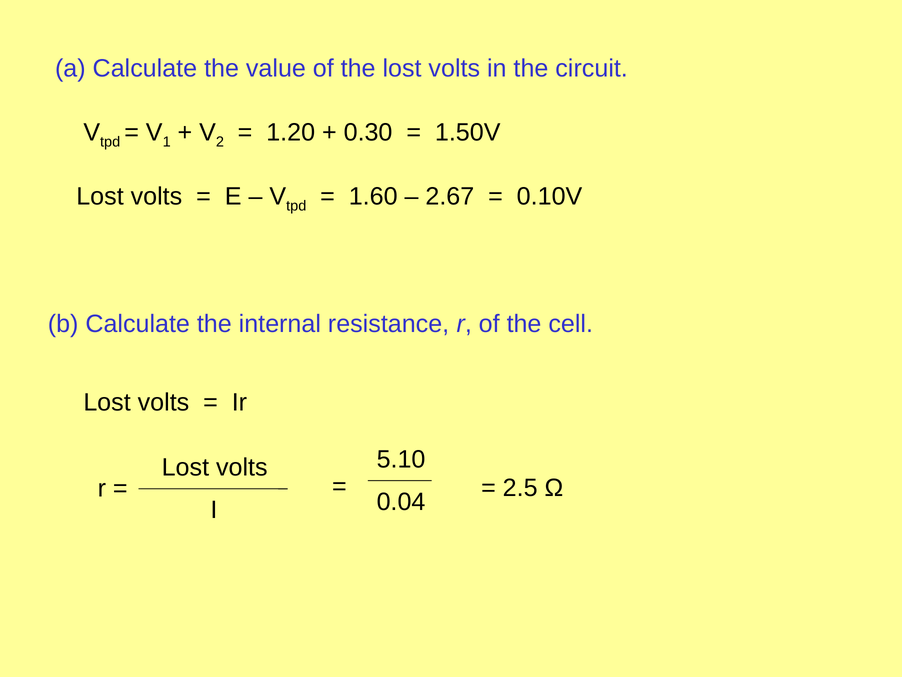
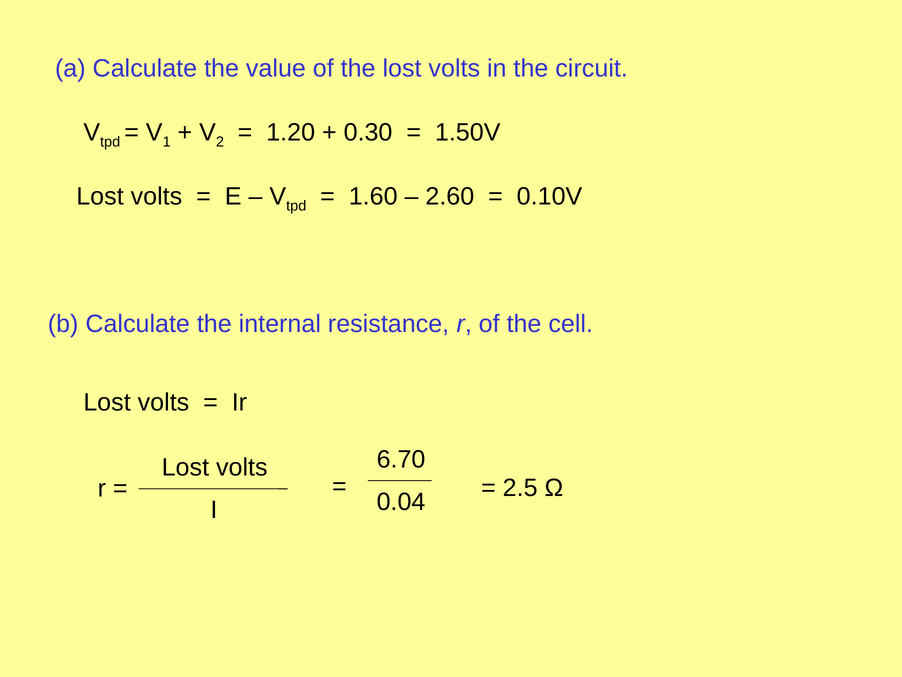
2.67: 2.67 -> 2.60
5.10: 5.10 -> 6.70
